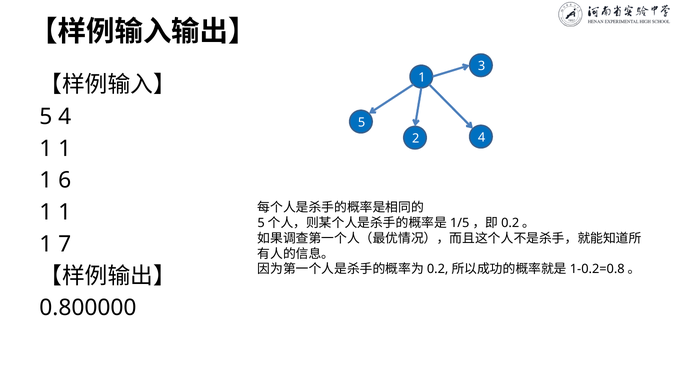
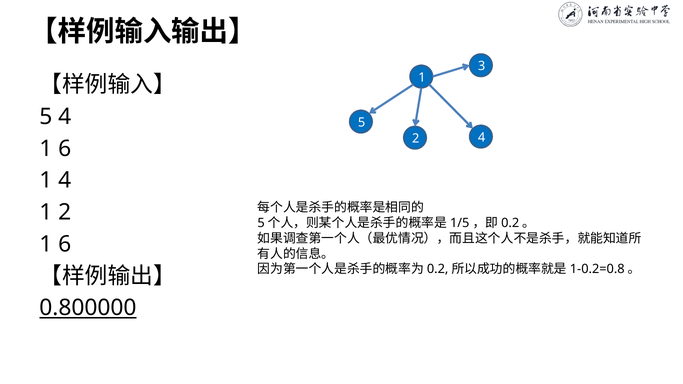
1 at (65, 149): 1 -> 6
1 6: 6 -> 4
1 at (65, 212): 1 -> 2
7 at (65, 244): 7 -> 6
0.800000 underline: none -> present
